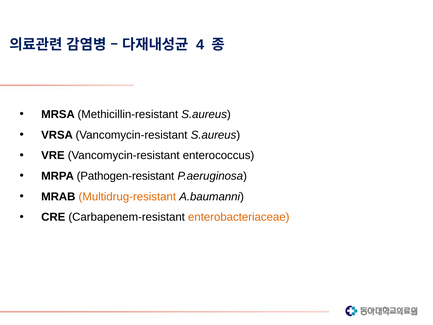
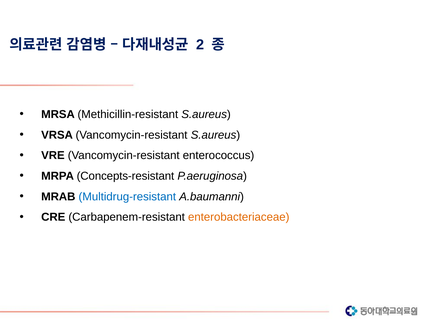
4: 4 -> 2
Pathogen-resistant: Pathogen-resistant -> Concepts-resistant
Multidrug-resistant colour: orange -> blue
